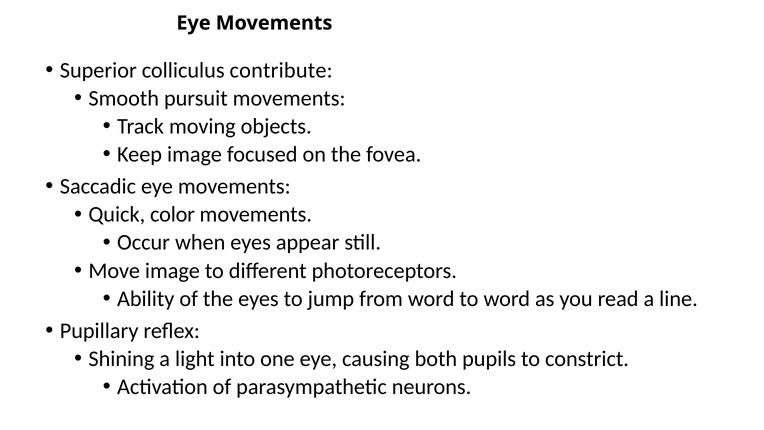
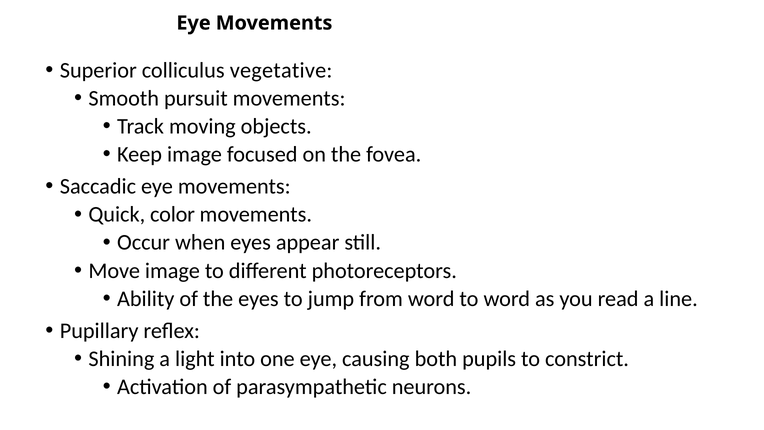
contribute: contribute -> vegetative
